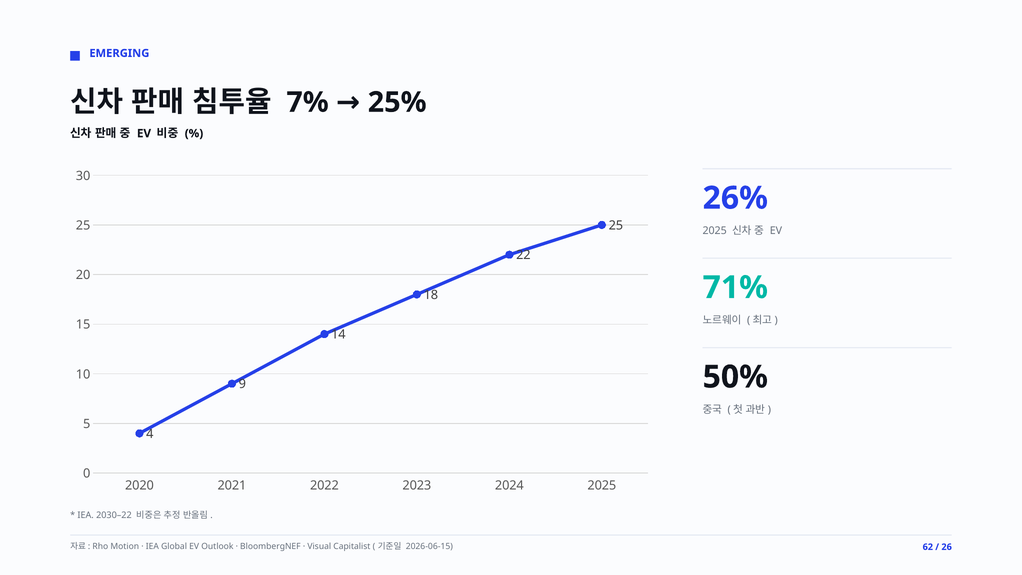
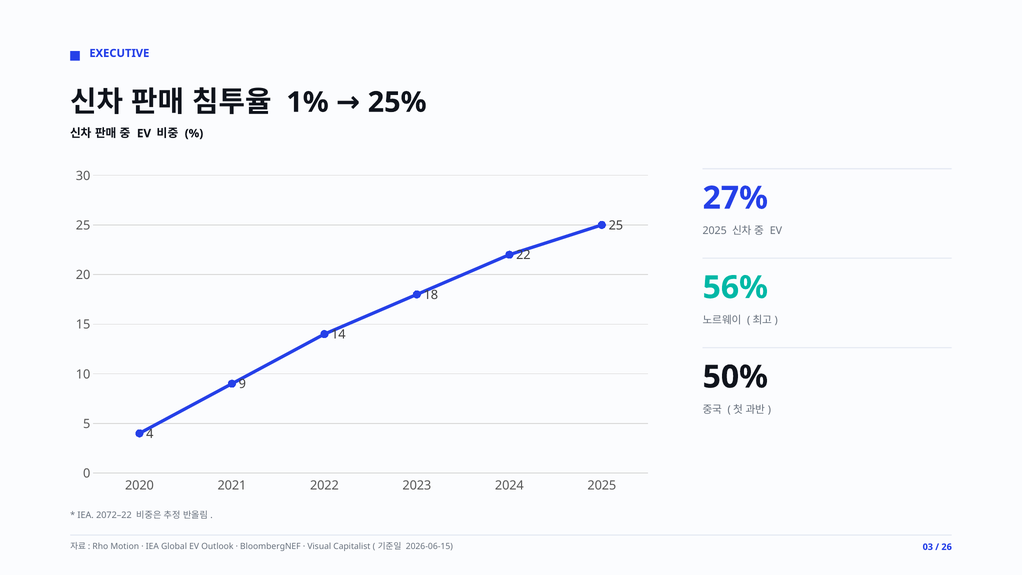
EMERGING: EMERGING -> EXECUTIVE
7%: 7% -> 1%
26%: 26% -> 27%
71%: 71% -> 56%
2030–22: 2030–22 -> 2072–22
62: 62 -> 03
